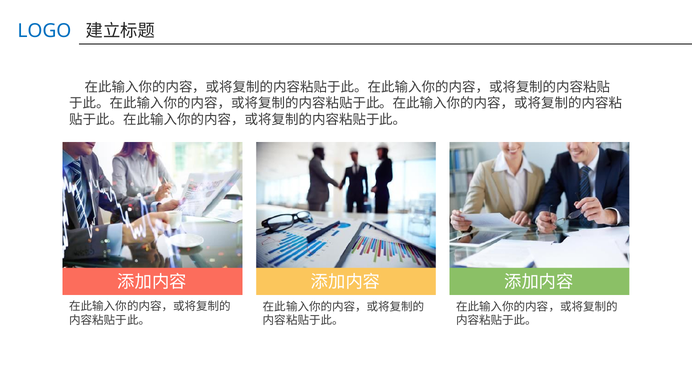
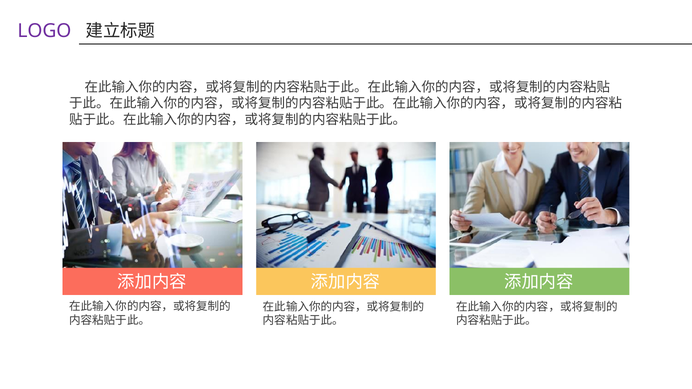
LOGO colour: blue -> purple
